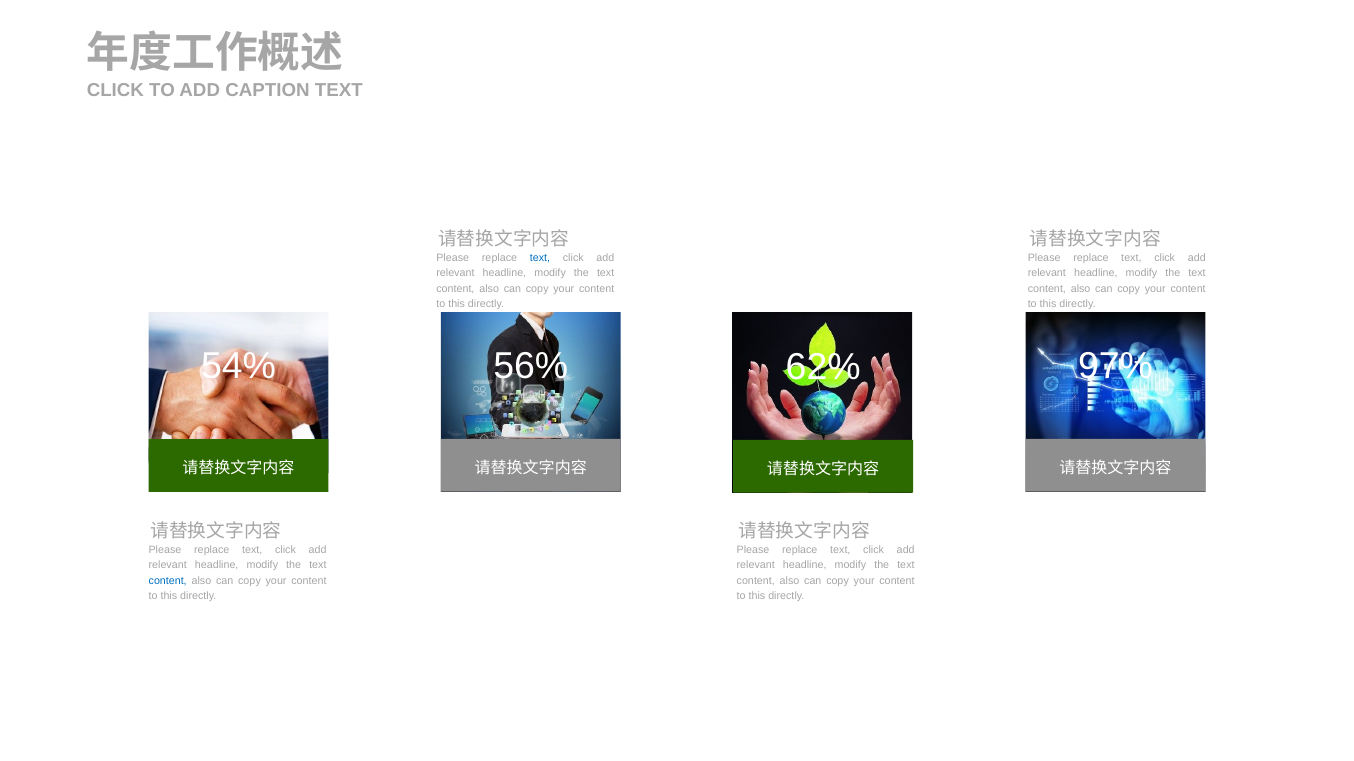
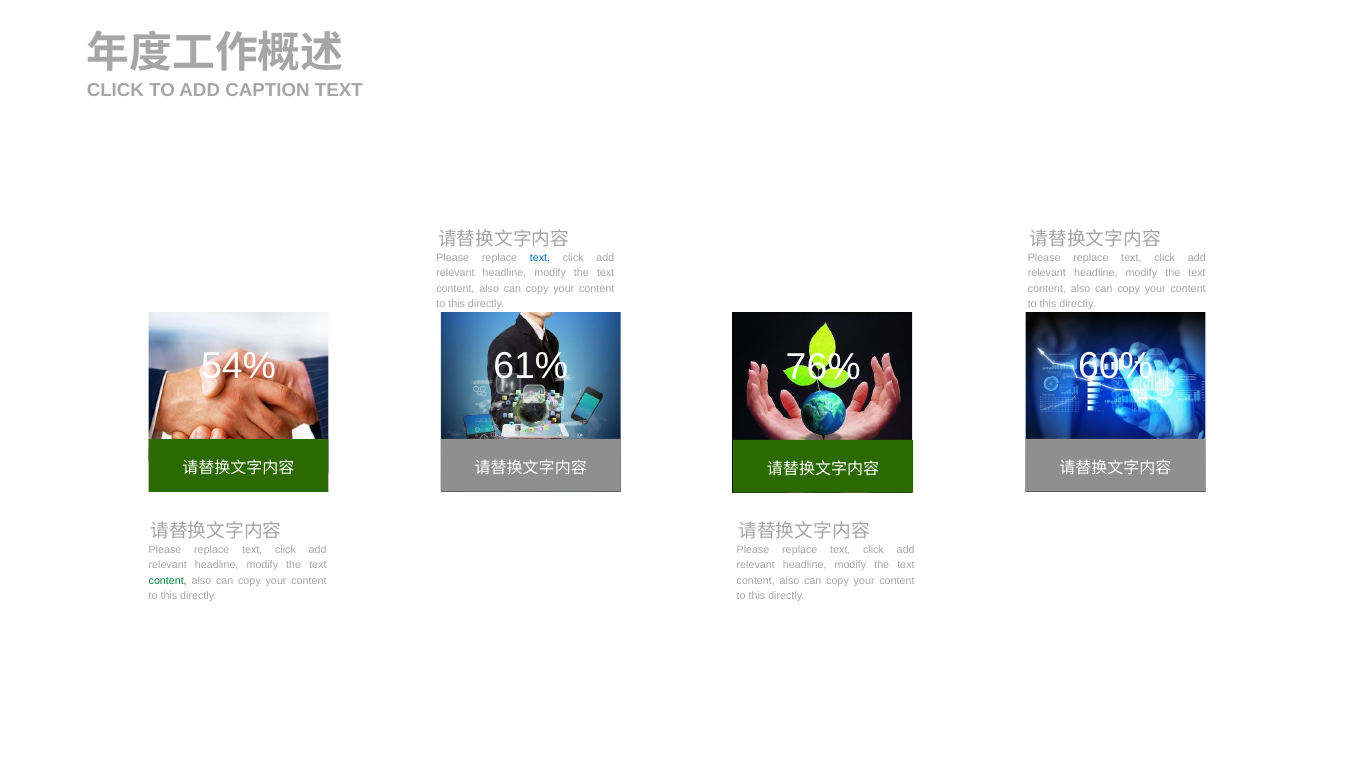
56%: 56% -> 61%
97%: 97% -> 60%
62%: 62% -> 76%
content at (168, 581) colour: blue -> green
